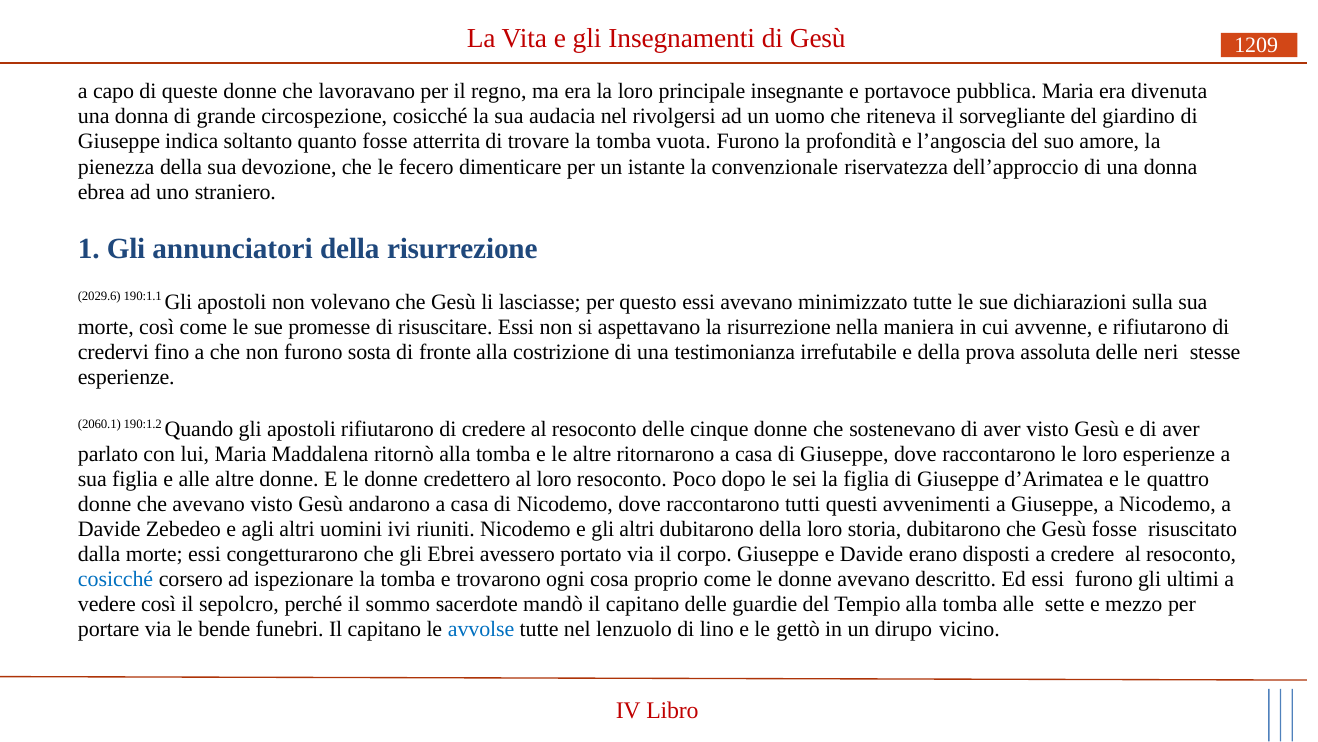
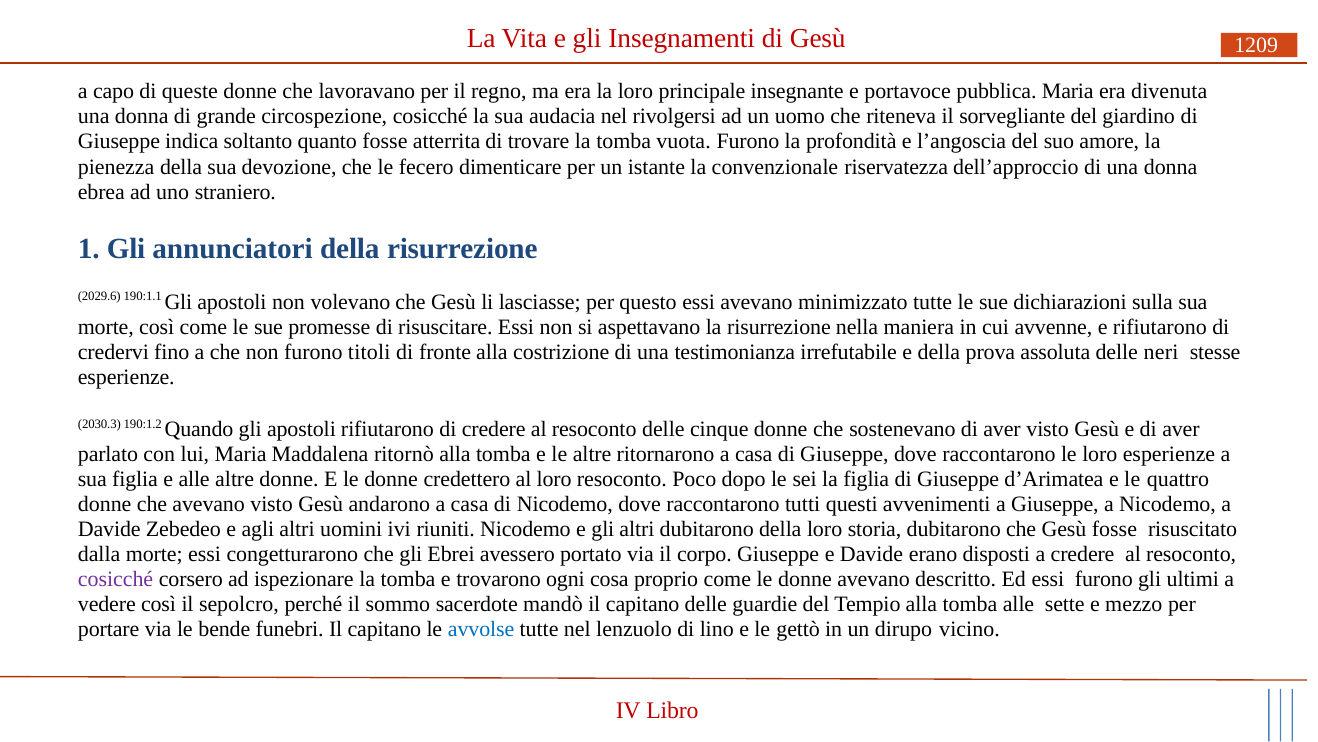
sosta: sosta -> titoli
2060.1: 2060.1 -> 2030.3
cosicché at (116, 580) colour: blue -> purple
